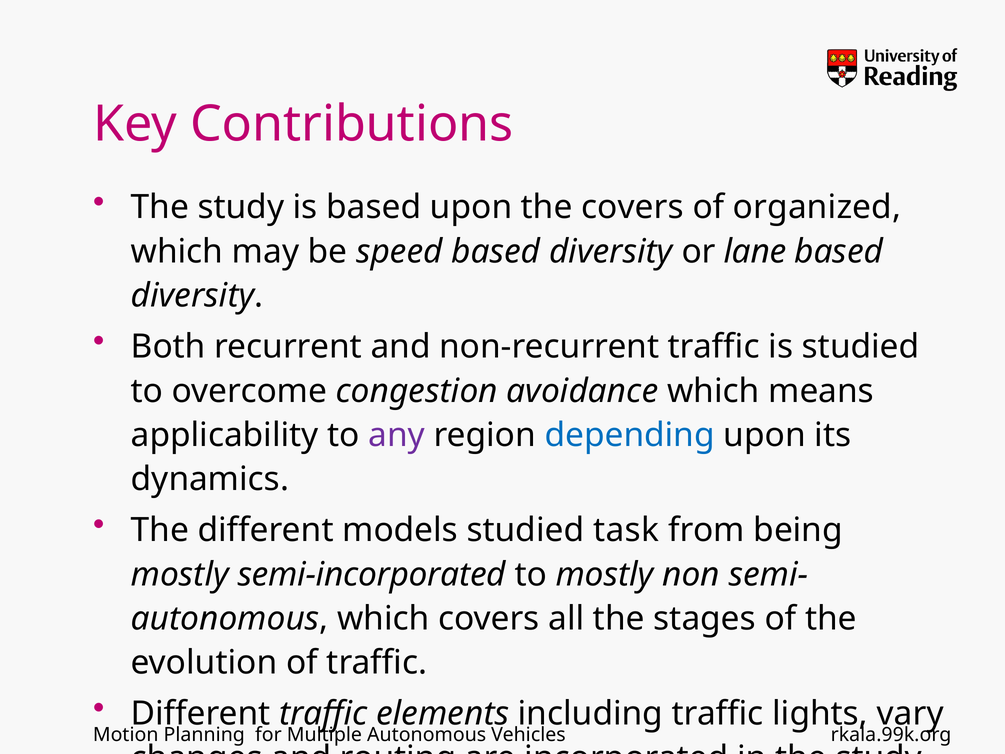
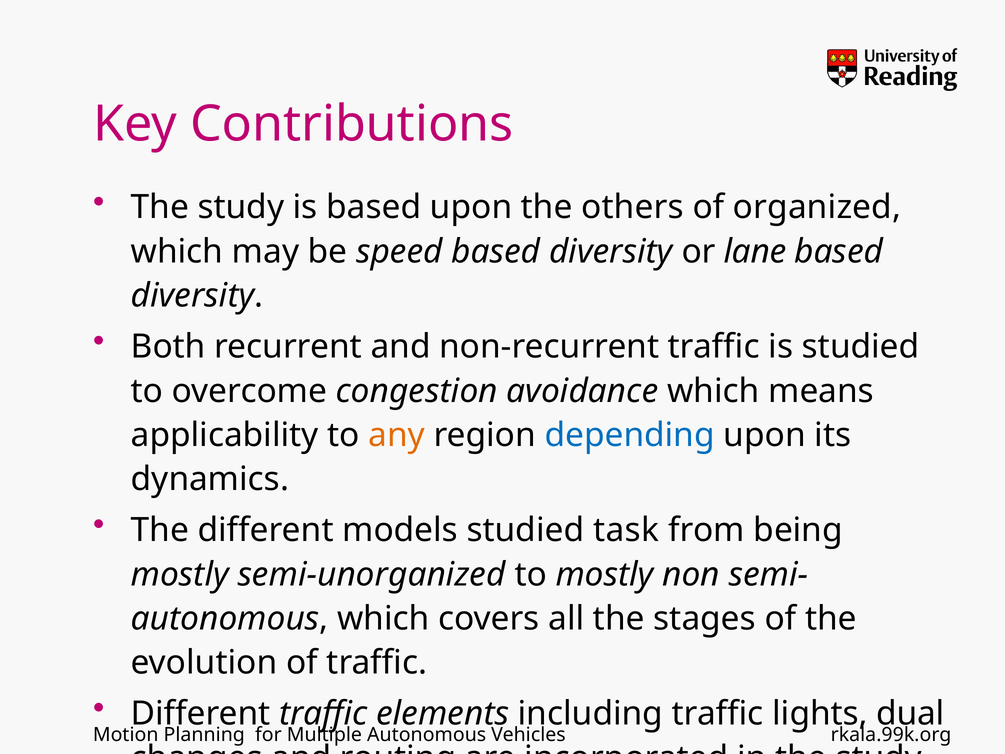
the covers: covers -> others
any colour: purple -> orange
semi-incorporated: semi-incorporated -> semi-unorganized
vary: vary -> dual
